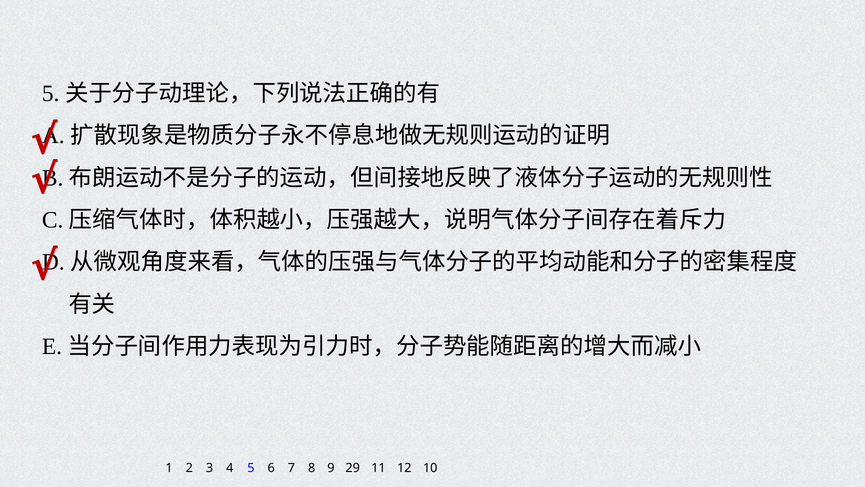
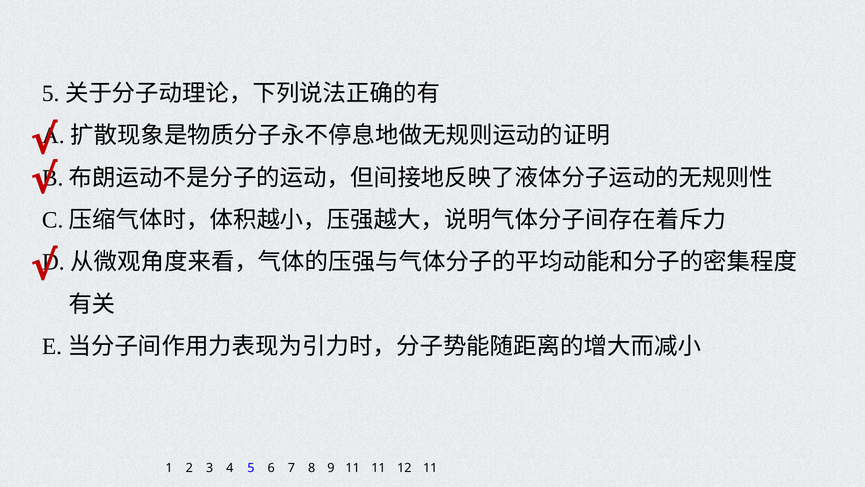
9 29: 29 -> 11
12 10: 10 -> 11
